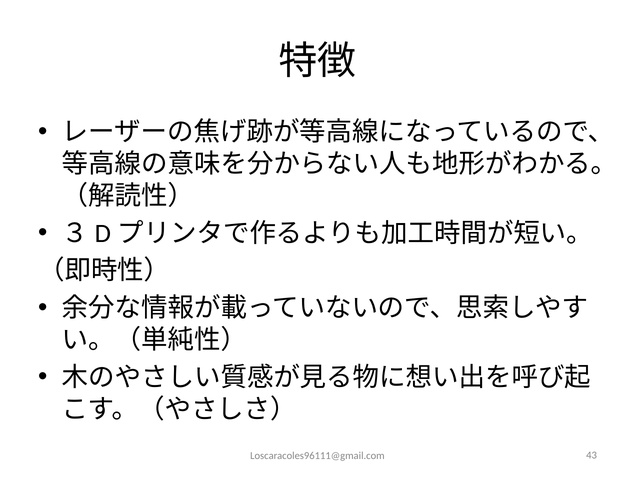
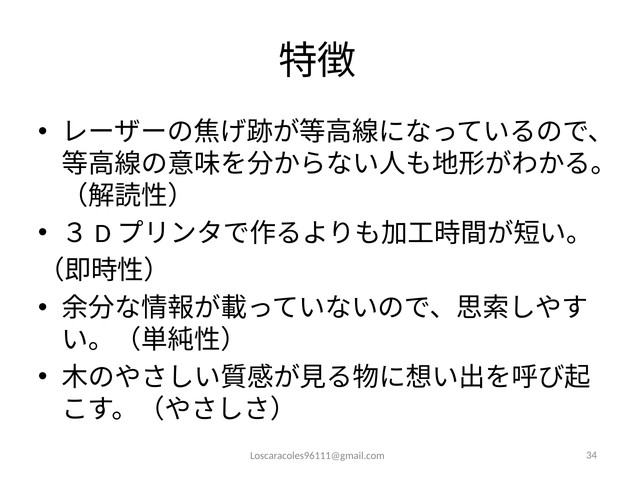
43: 43 -> 34
